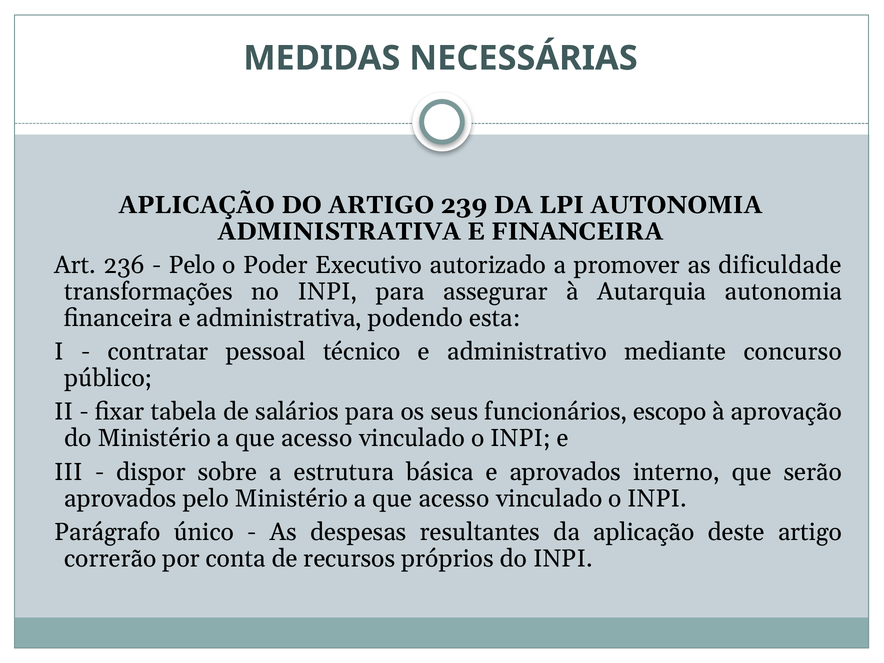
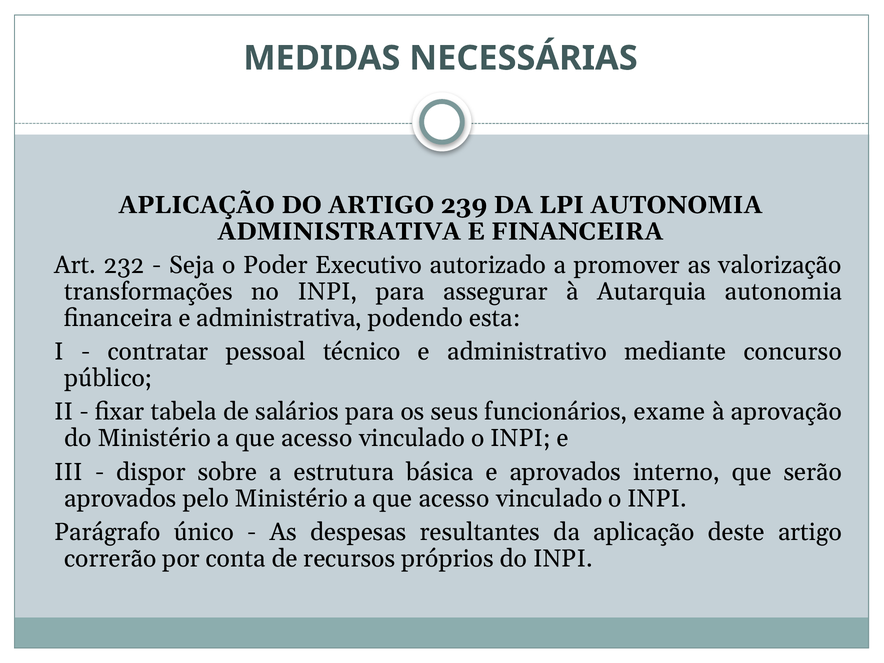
236: 236 -> 232
Pelo at (192, 265): Pelo -> Seja
dificuldade: dificuldade -> valorização
escopo: escopo -> exame
